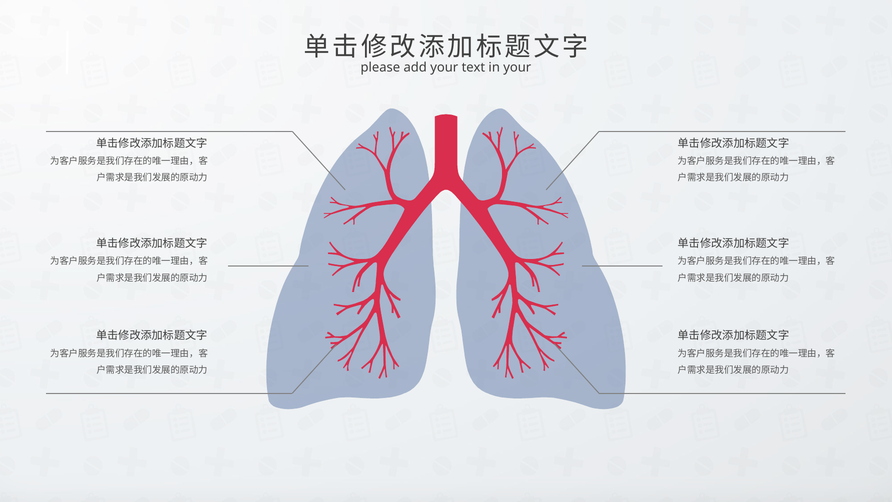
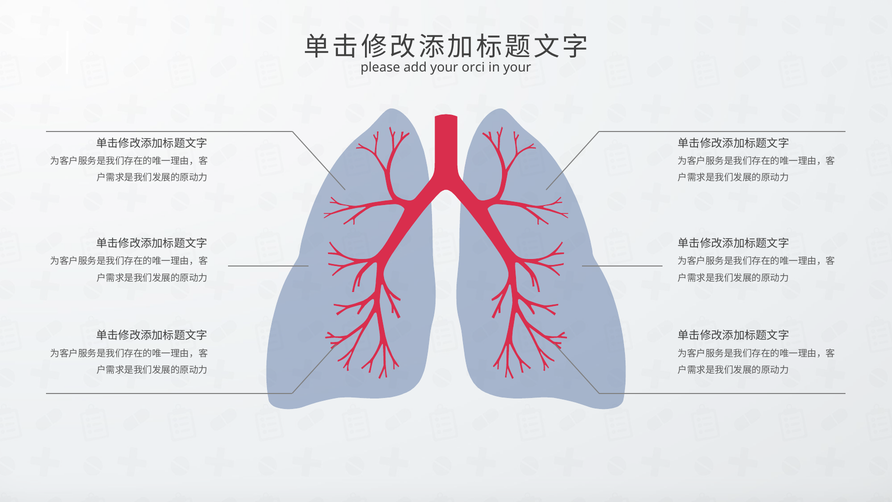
text: text -> orci
